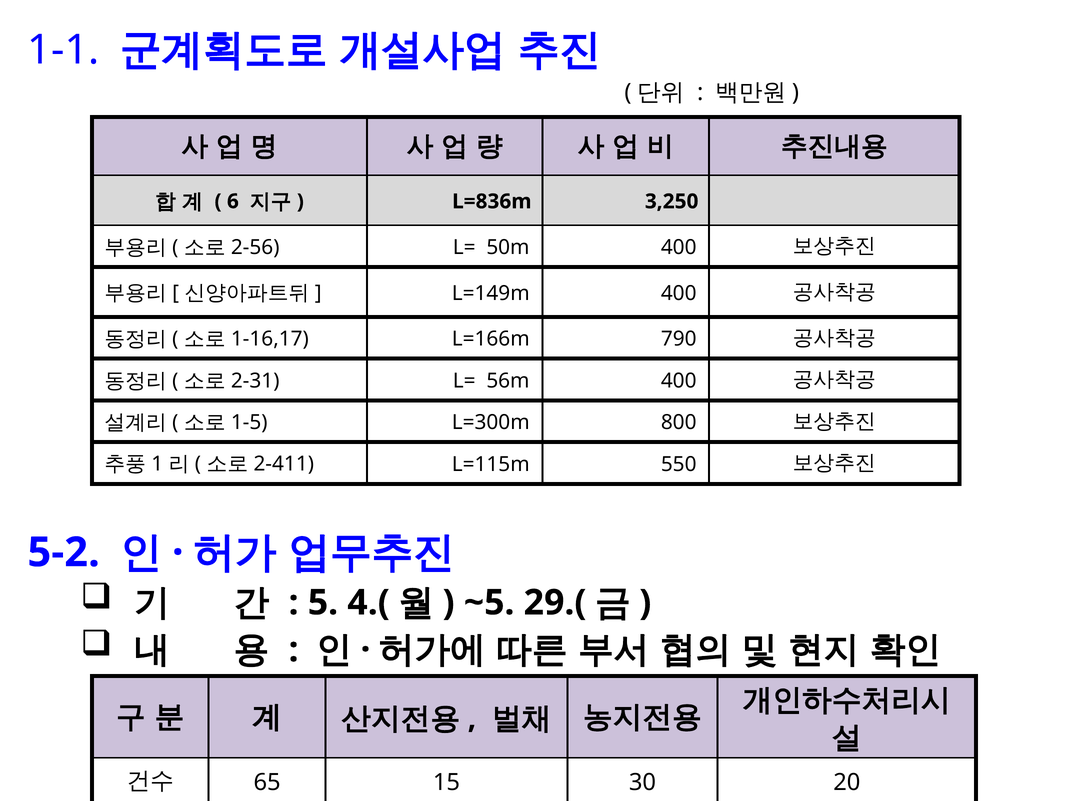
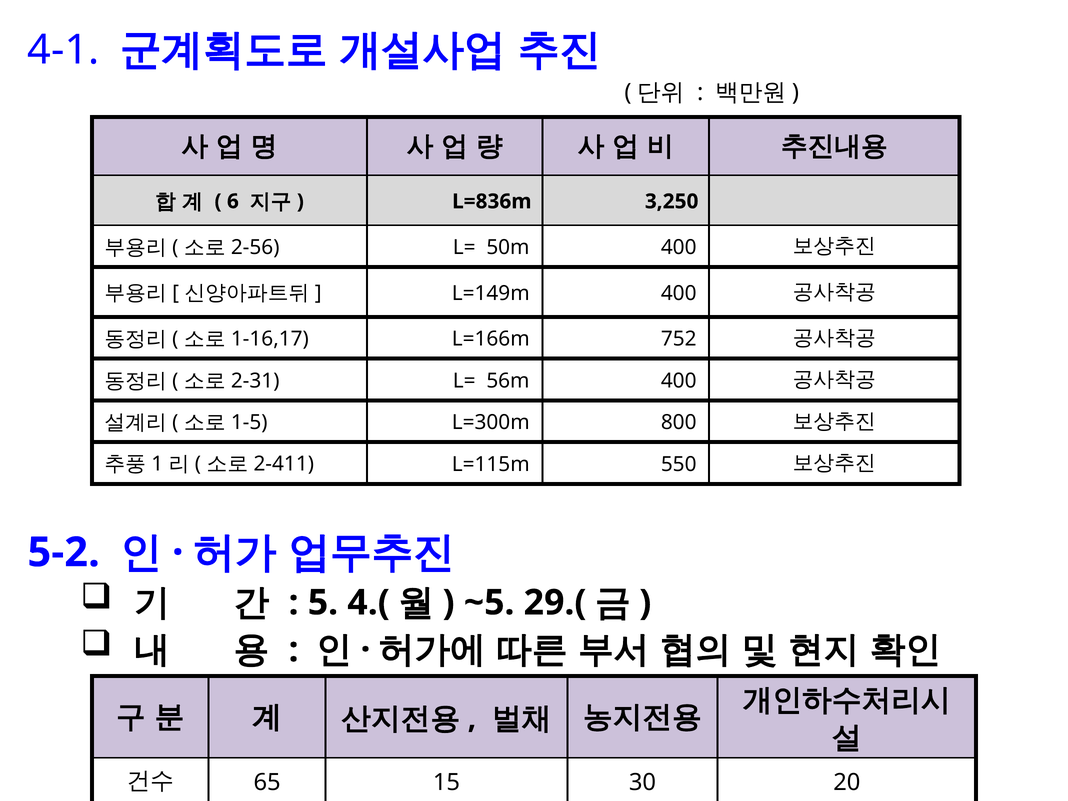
1-1: 1-1 -> 4-1
790: 790 -> 752
